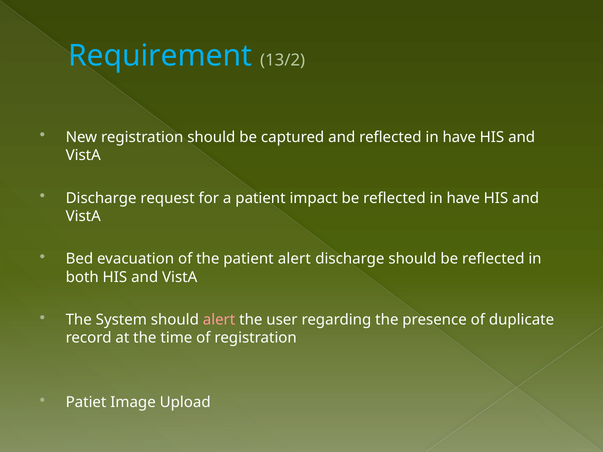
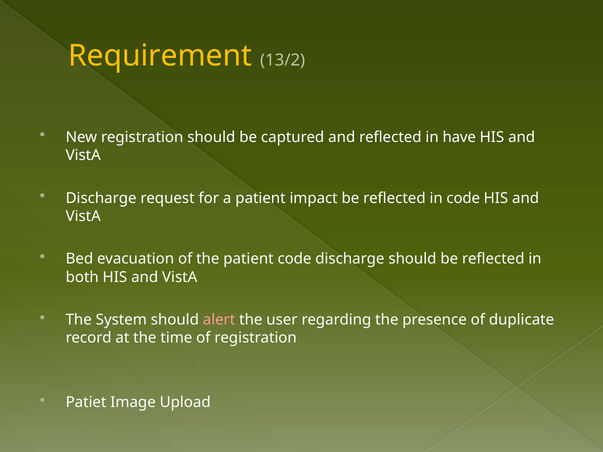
Requirement colour: light blue -> yellow
be reflected in have: have -> code
patient alert: alert -> code
